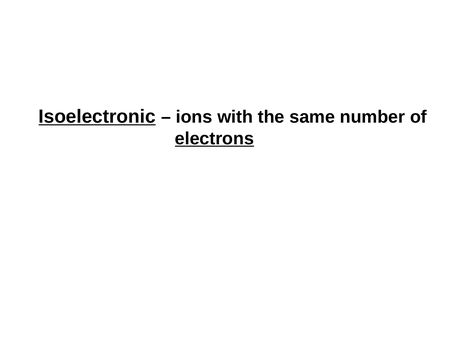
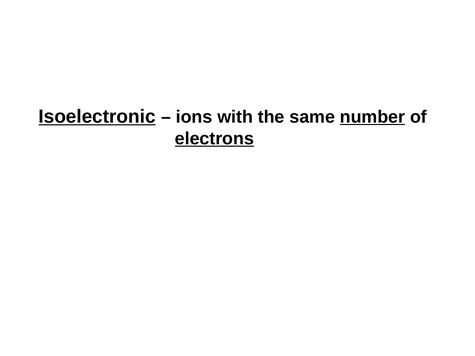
number underline: none -> present
